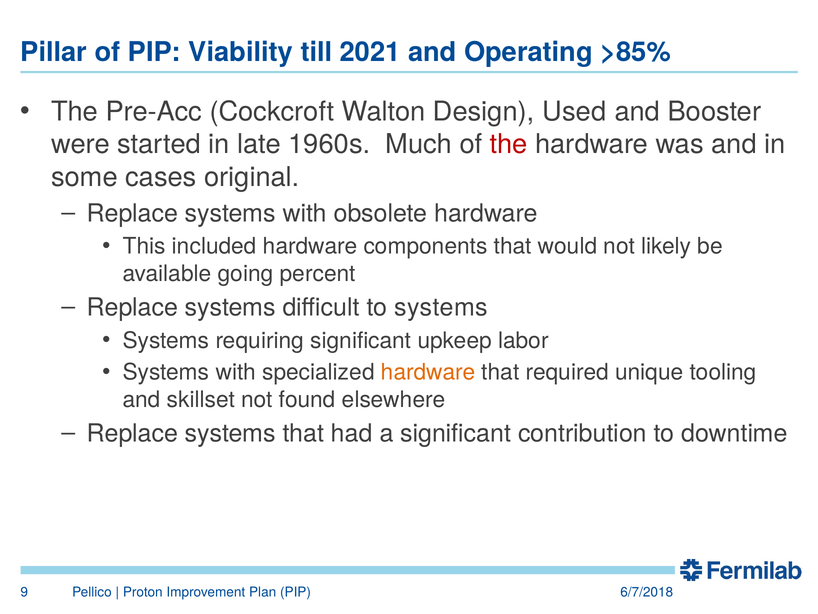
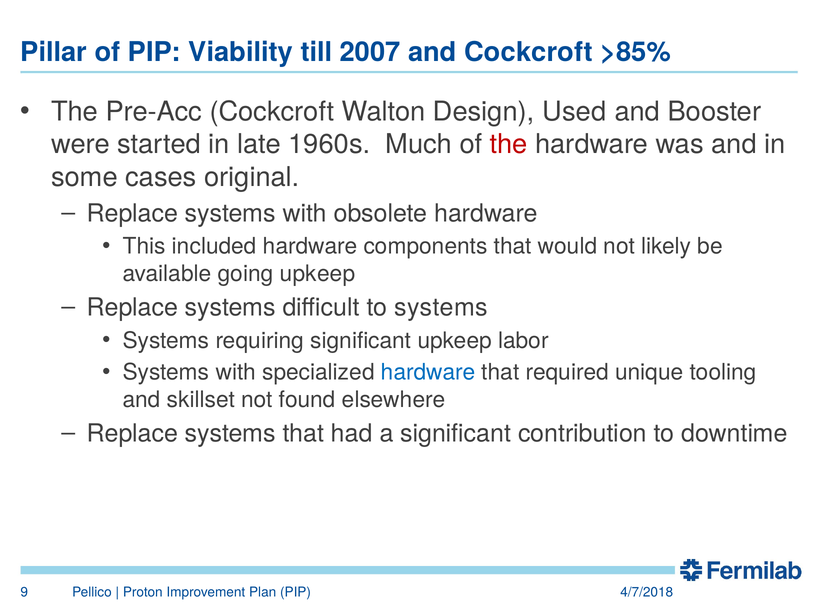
2021: 2021 -> 2007
and Operating: Operating -> Cockcroft
going percent: percent -> upkeep
hardware at (428, 372) colour: orange -> blue
6/7/2018: 6/7/2018 -> 4/7/2018
